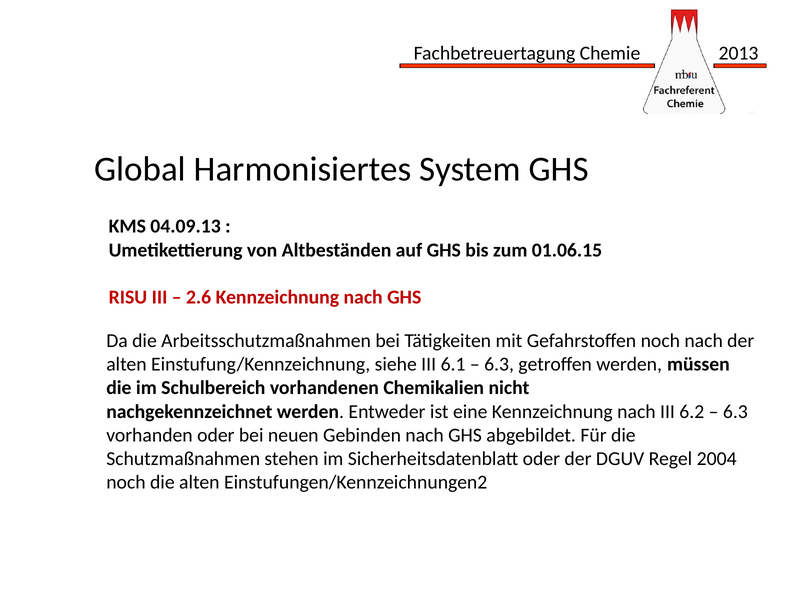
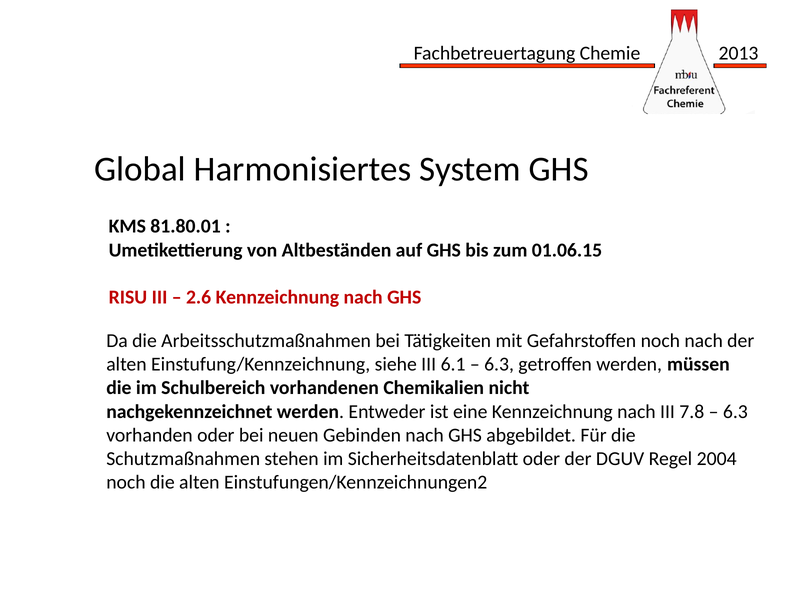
04.09.13: 04.09.13 -> 81.80.01
6.2: 6.2 -> 7.8
